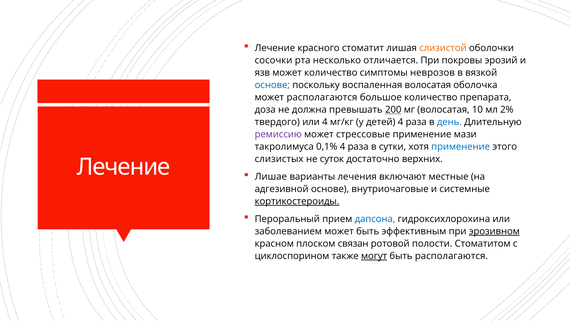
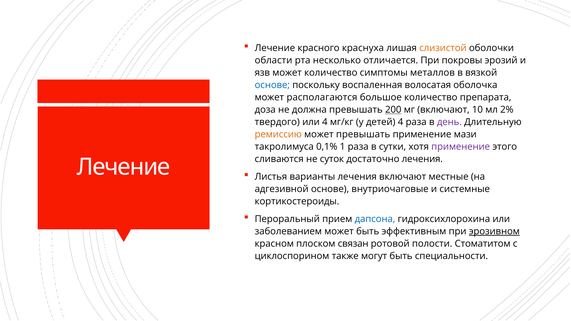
стоматит: стоматит -> краснуха
сосочки: сосочки -> области
неврозов: неврозов -> металлов
мг волосатая: волосатая -> включают
день colour: blue -> purple
ремиссию colour: purple -> orange
может стрессовые: стрессовые -> превышать
0,1% 4: 4 -> 1
применение at (461, 147) colour: blue -> purple
слизистых: слизистых -> сливаются
достаточно верхних: верхних -> лечения
Лишае: Лишае -> Листья
кортикостероиды underline: present -> none
могут underline: present -> none
быть располагаются: располагаются -> специальности
